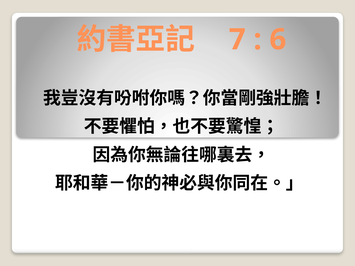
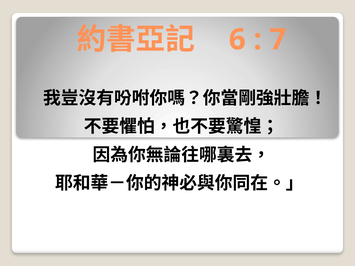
7: 7 -> 6
6: 6 -> 7
